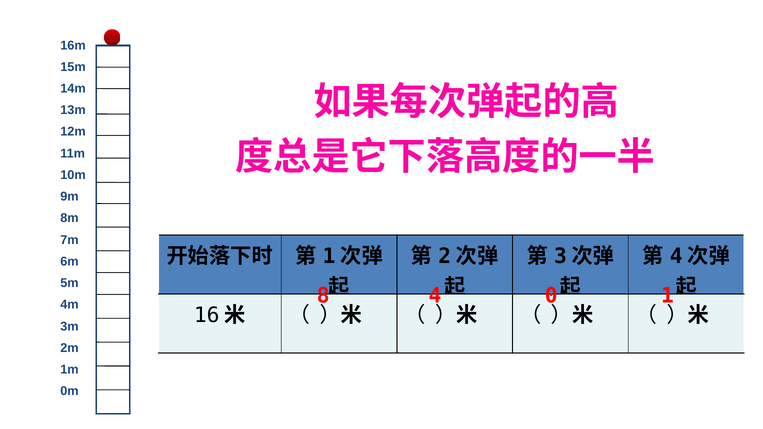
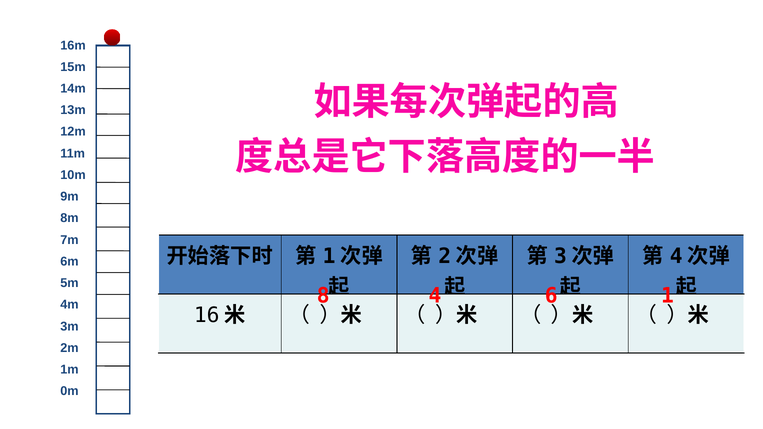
0: 0 -> 6
